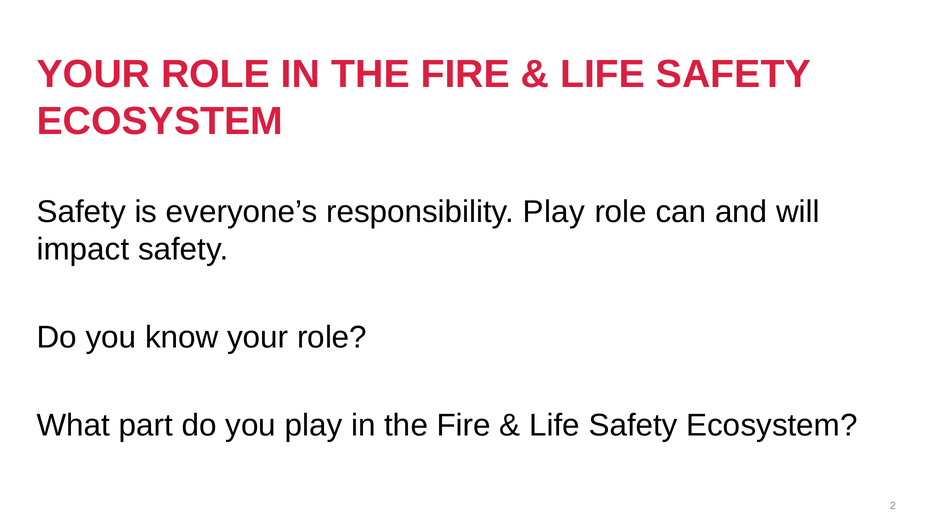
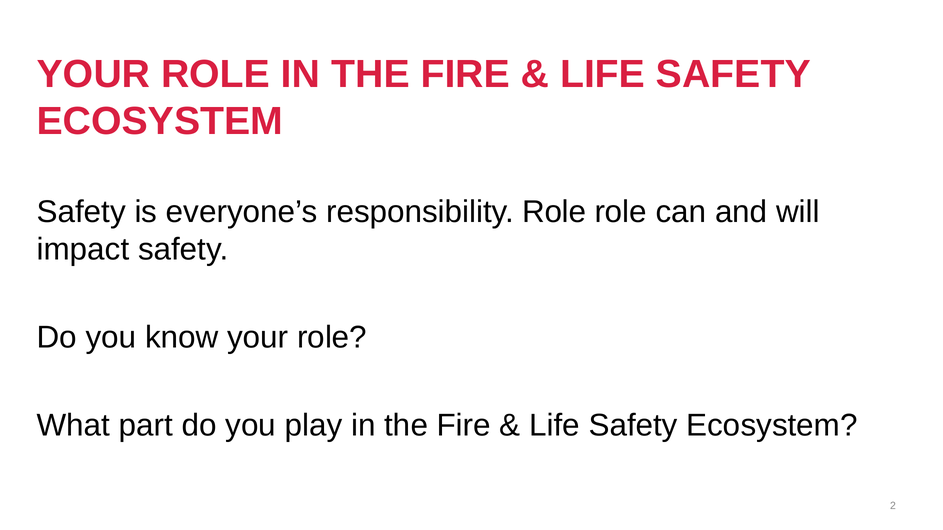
responsibility Play: Play -> Role
